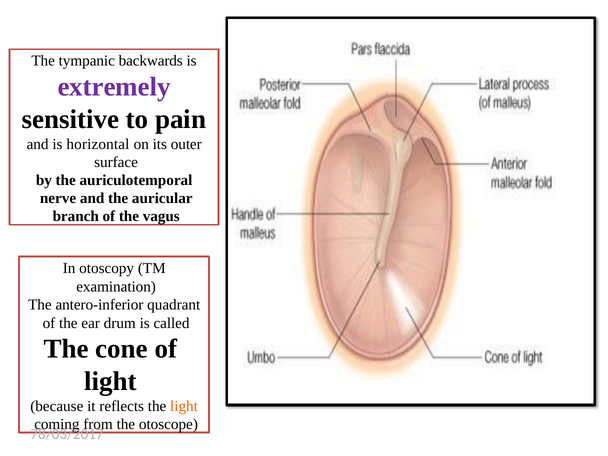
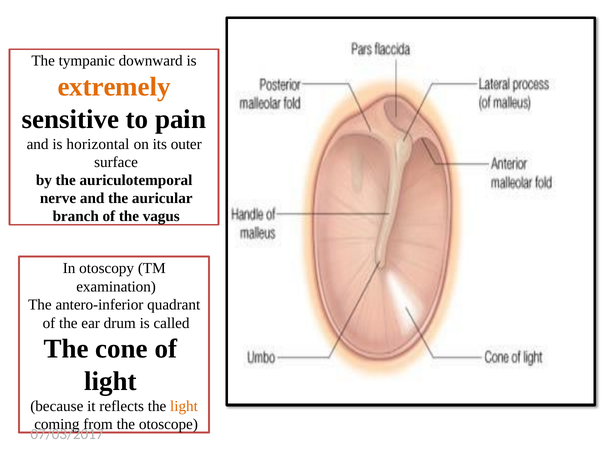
backwards: backwards -> downward
extremely colour: purple -> orange
78/03/2017: 78/03/2017 -> 07/03/2017
